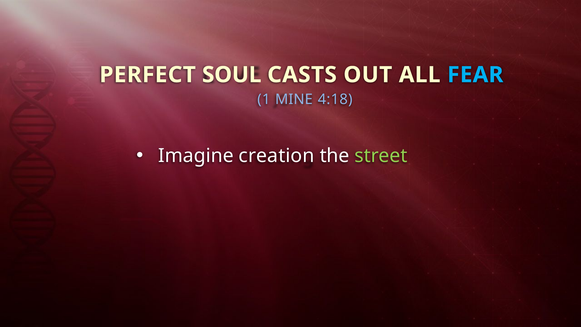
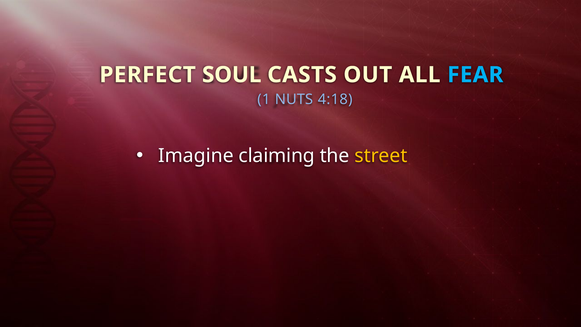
MINE: MINE -> NUTS
creation: creation -> claiming
street colour: light green -> yellow
